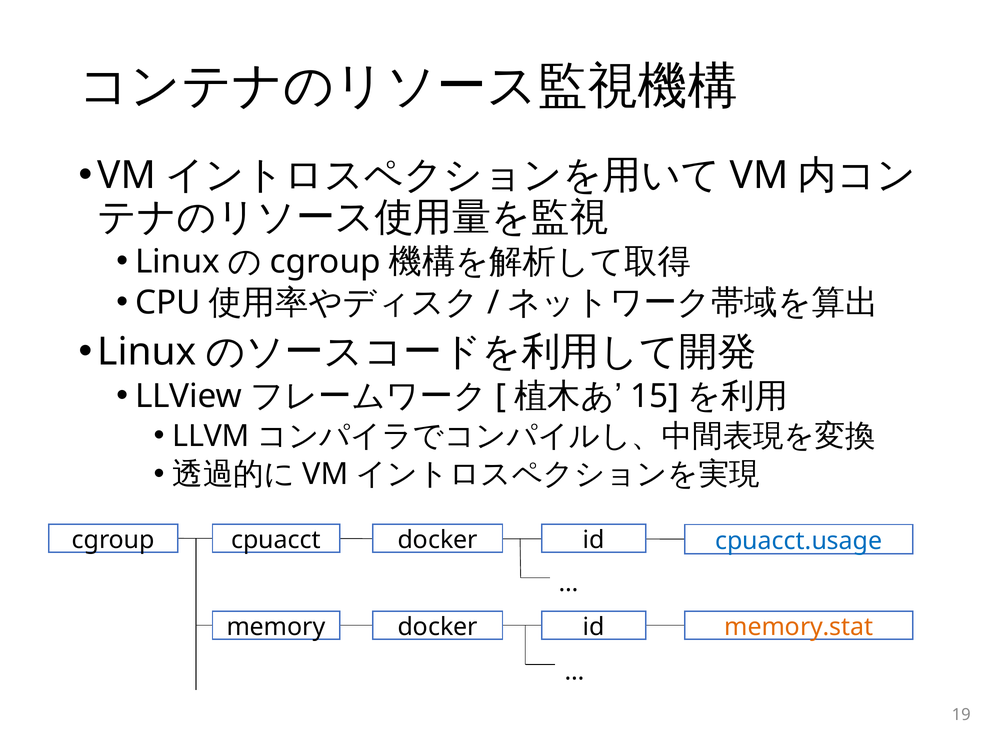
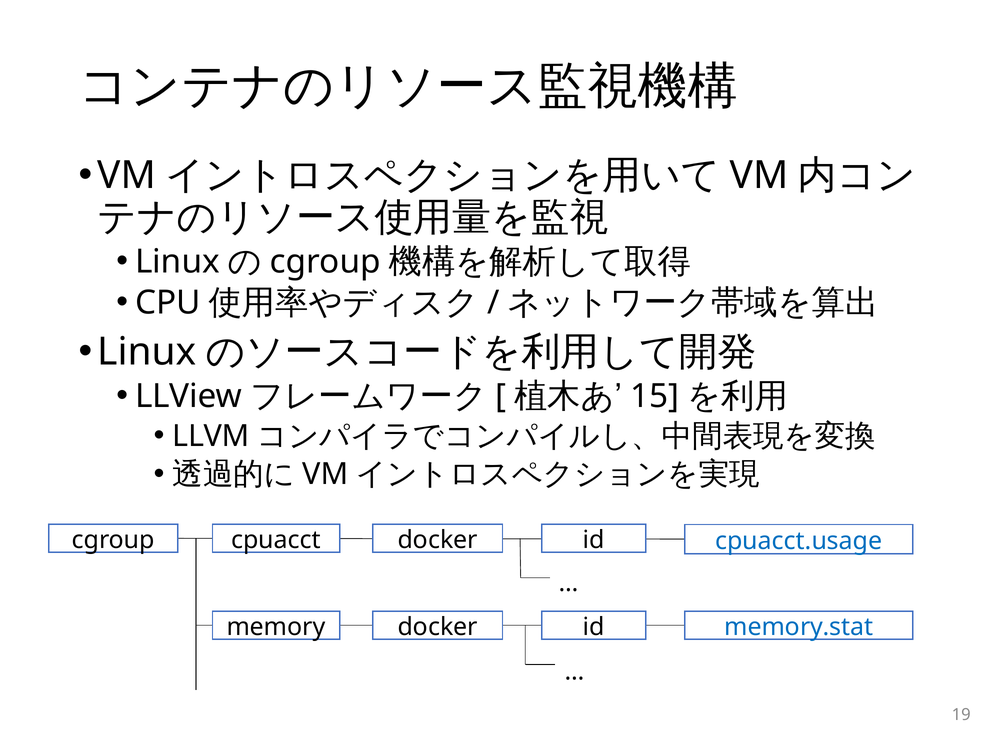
memory.stat colour: orange -> blue
